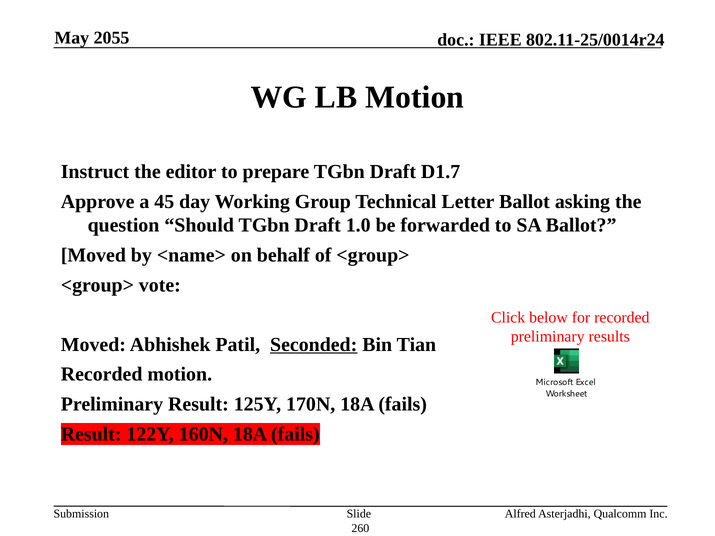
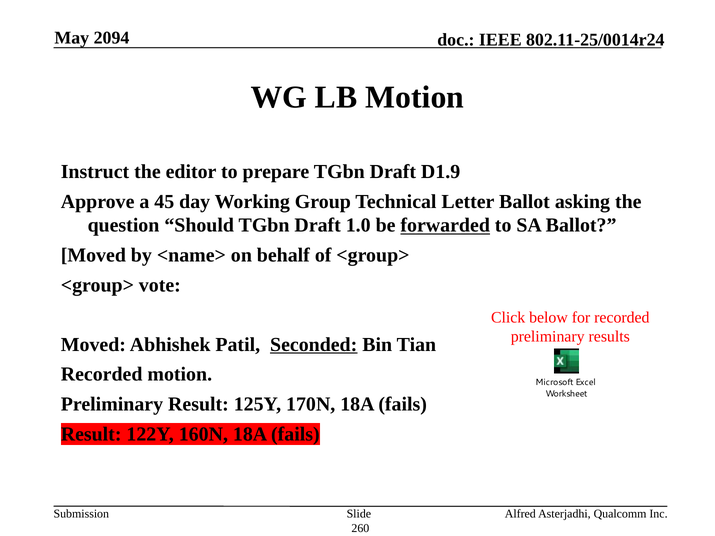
2055: 2055 -> 2094
D1.7: D1.7 -> D1.9
forwarded underline: none -> present
